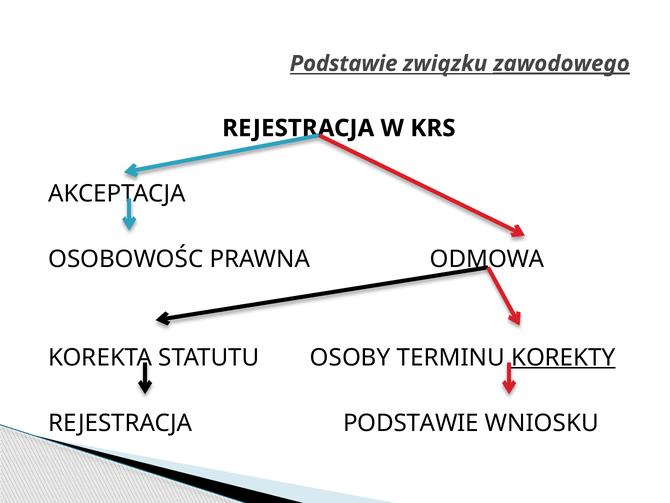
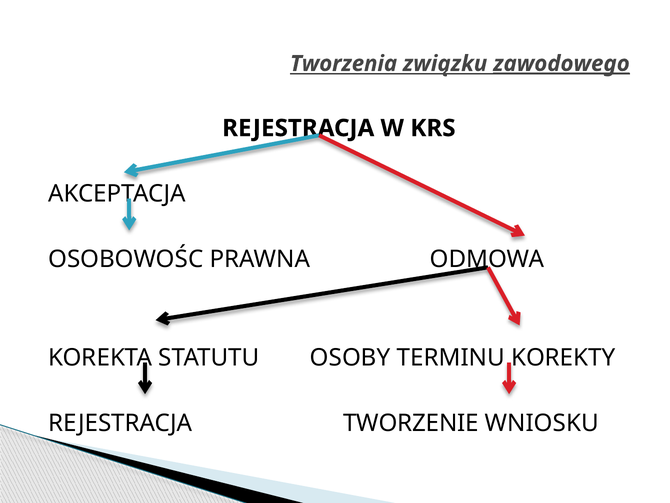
Podstawie at (344, 64): Podstawie -> Tworzenia
KOREKTY underline: present -> none
REJESTRACJA PODSTAWIE: PODSTAWIE -> TWORZENIE
